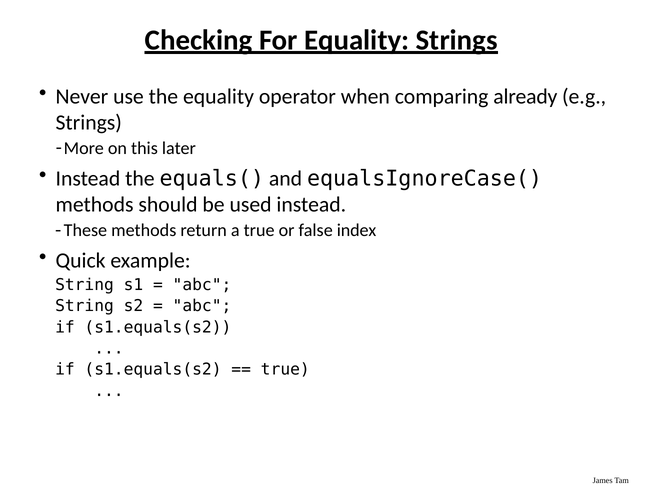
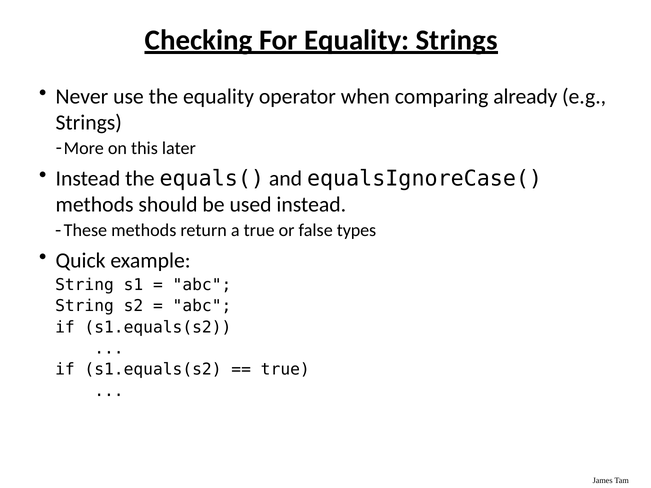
index: index -> types
